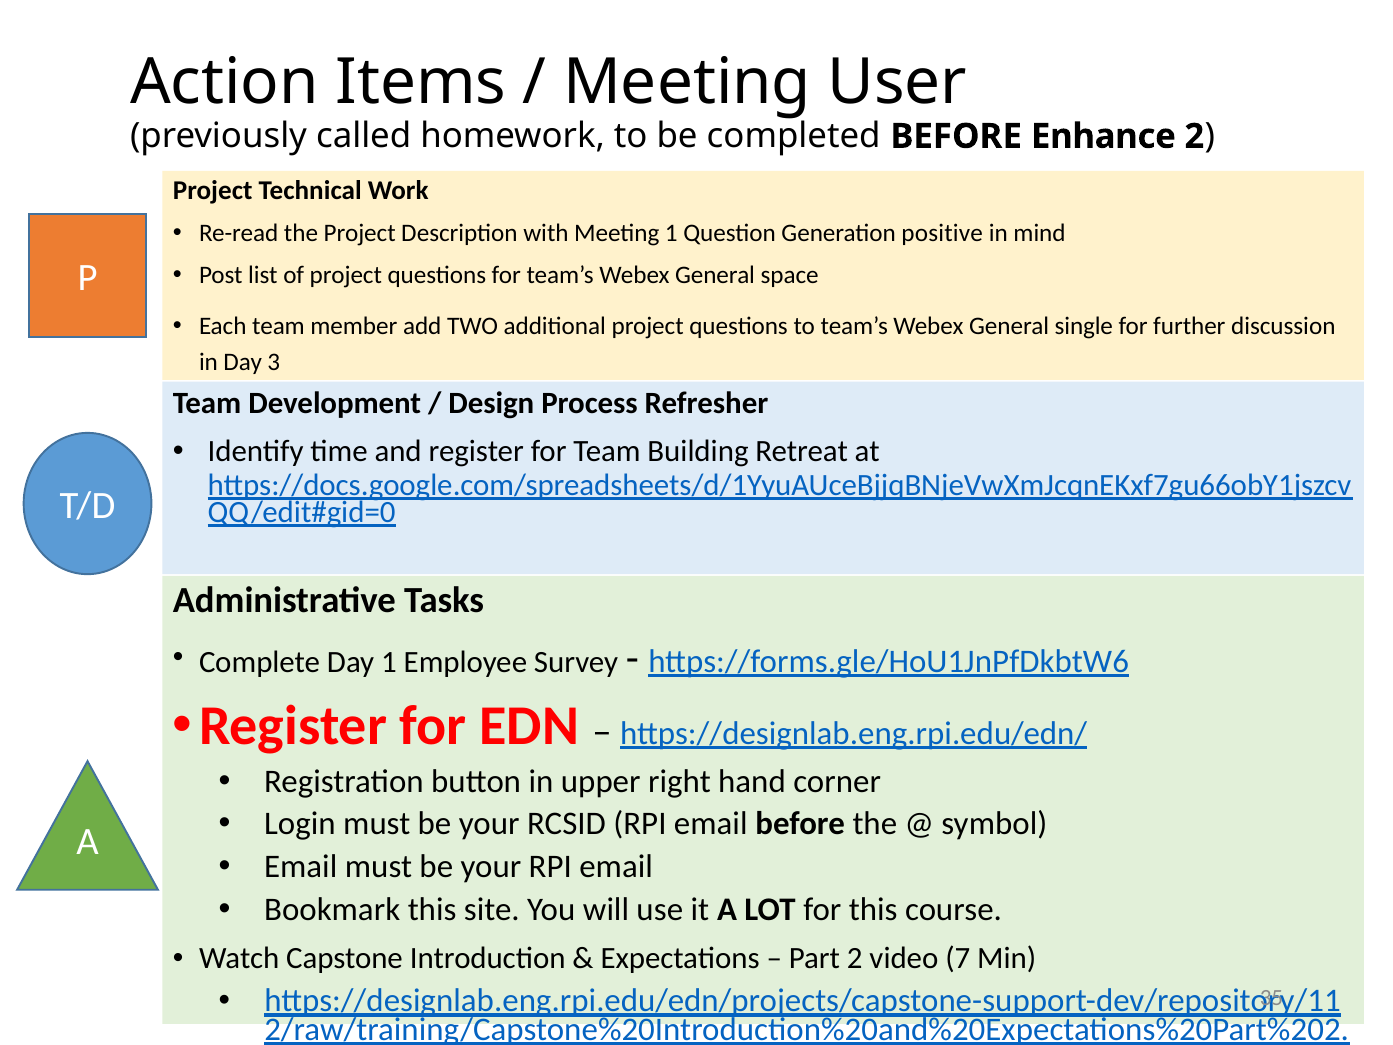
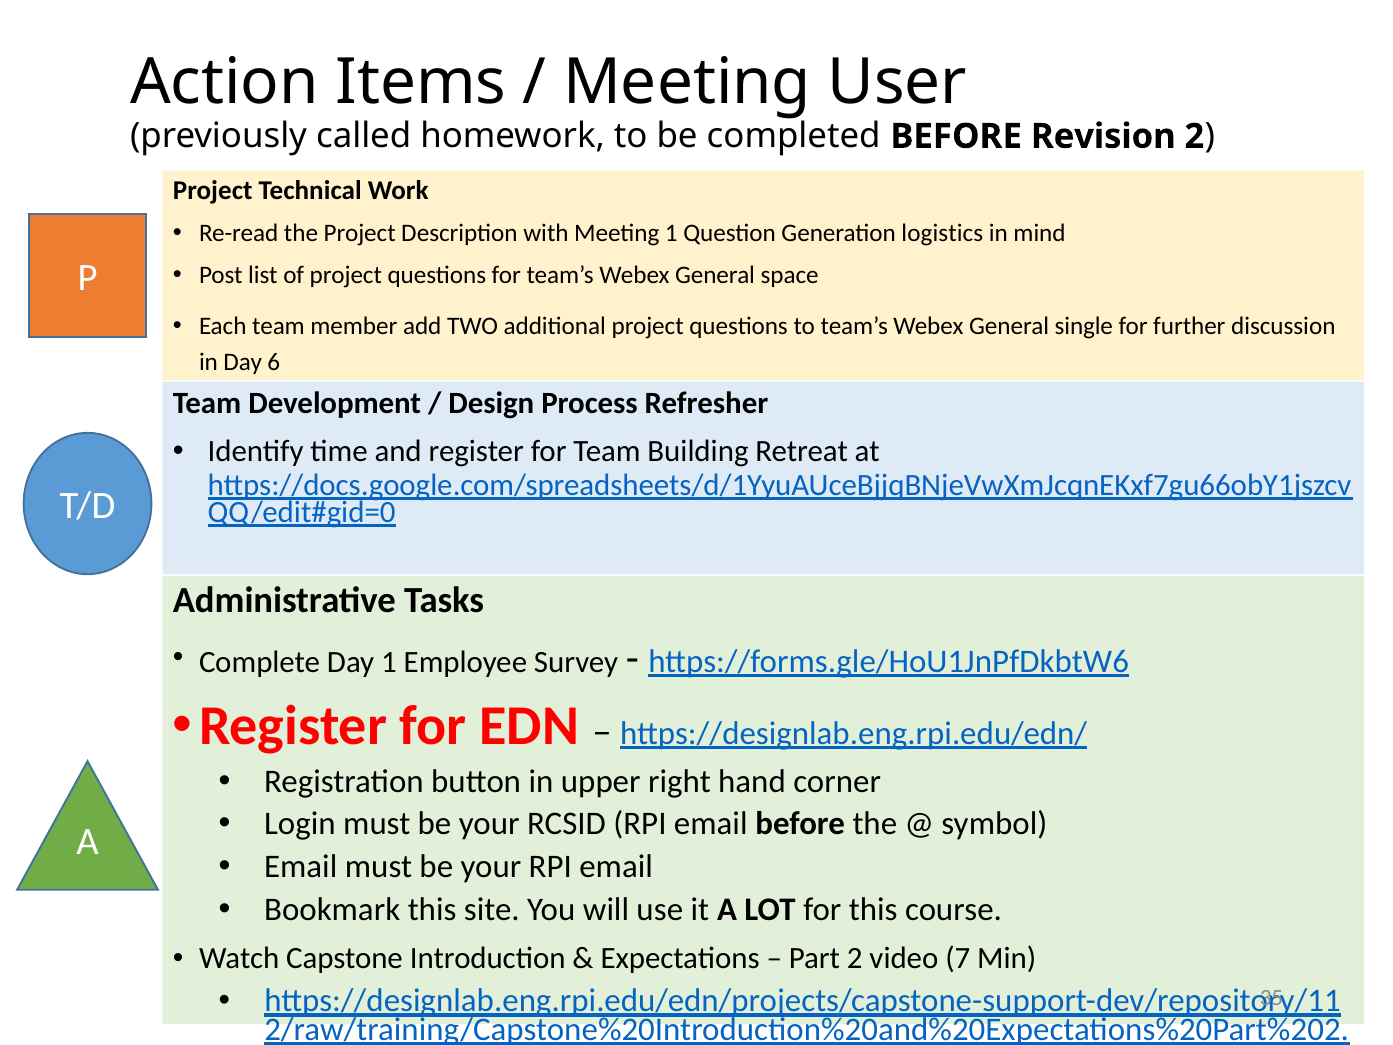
Enhance: Enhance -> Revision
positive: positive -> logistics
3: 3 -> 6
